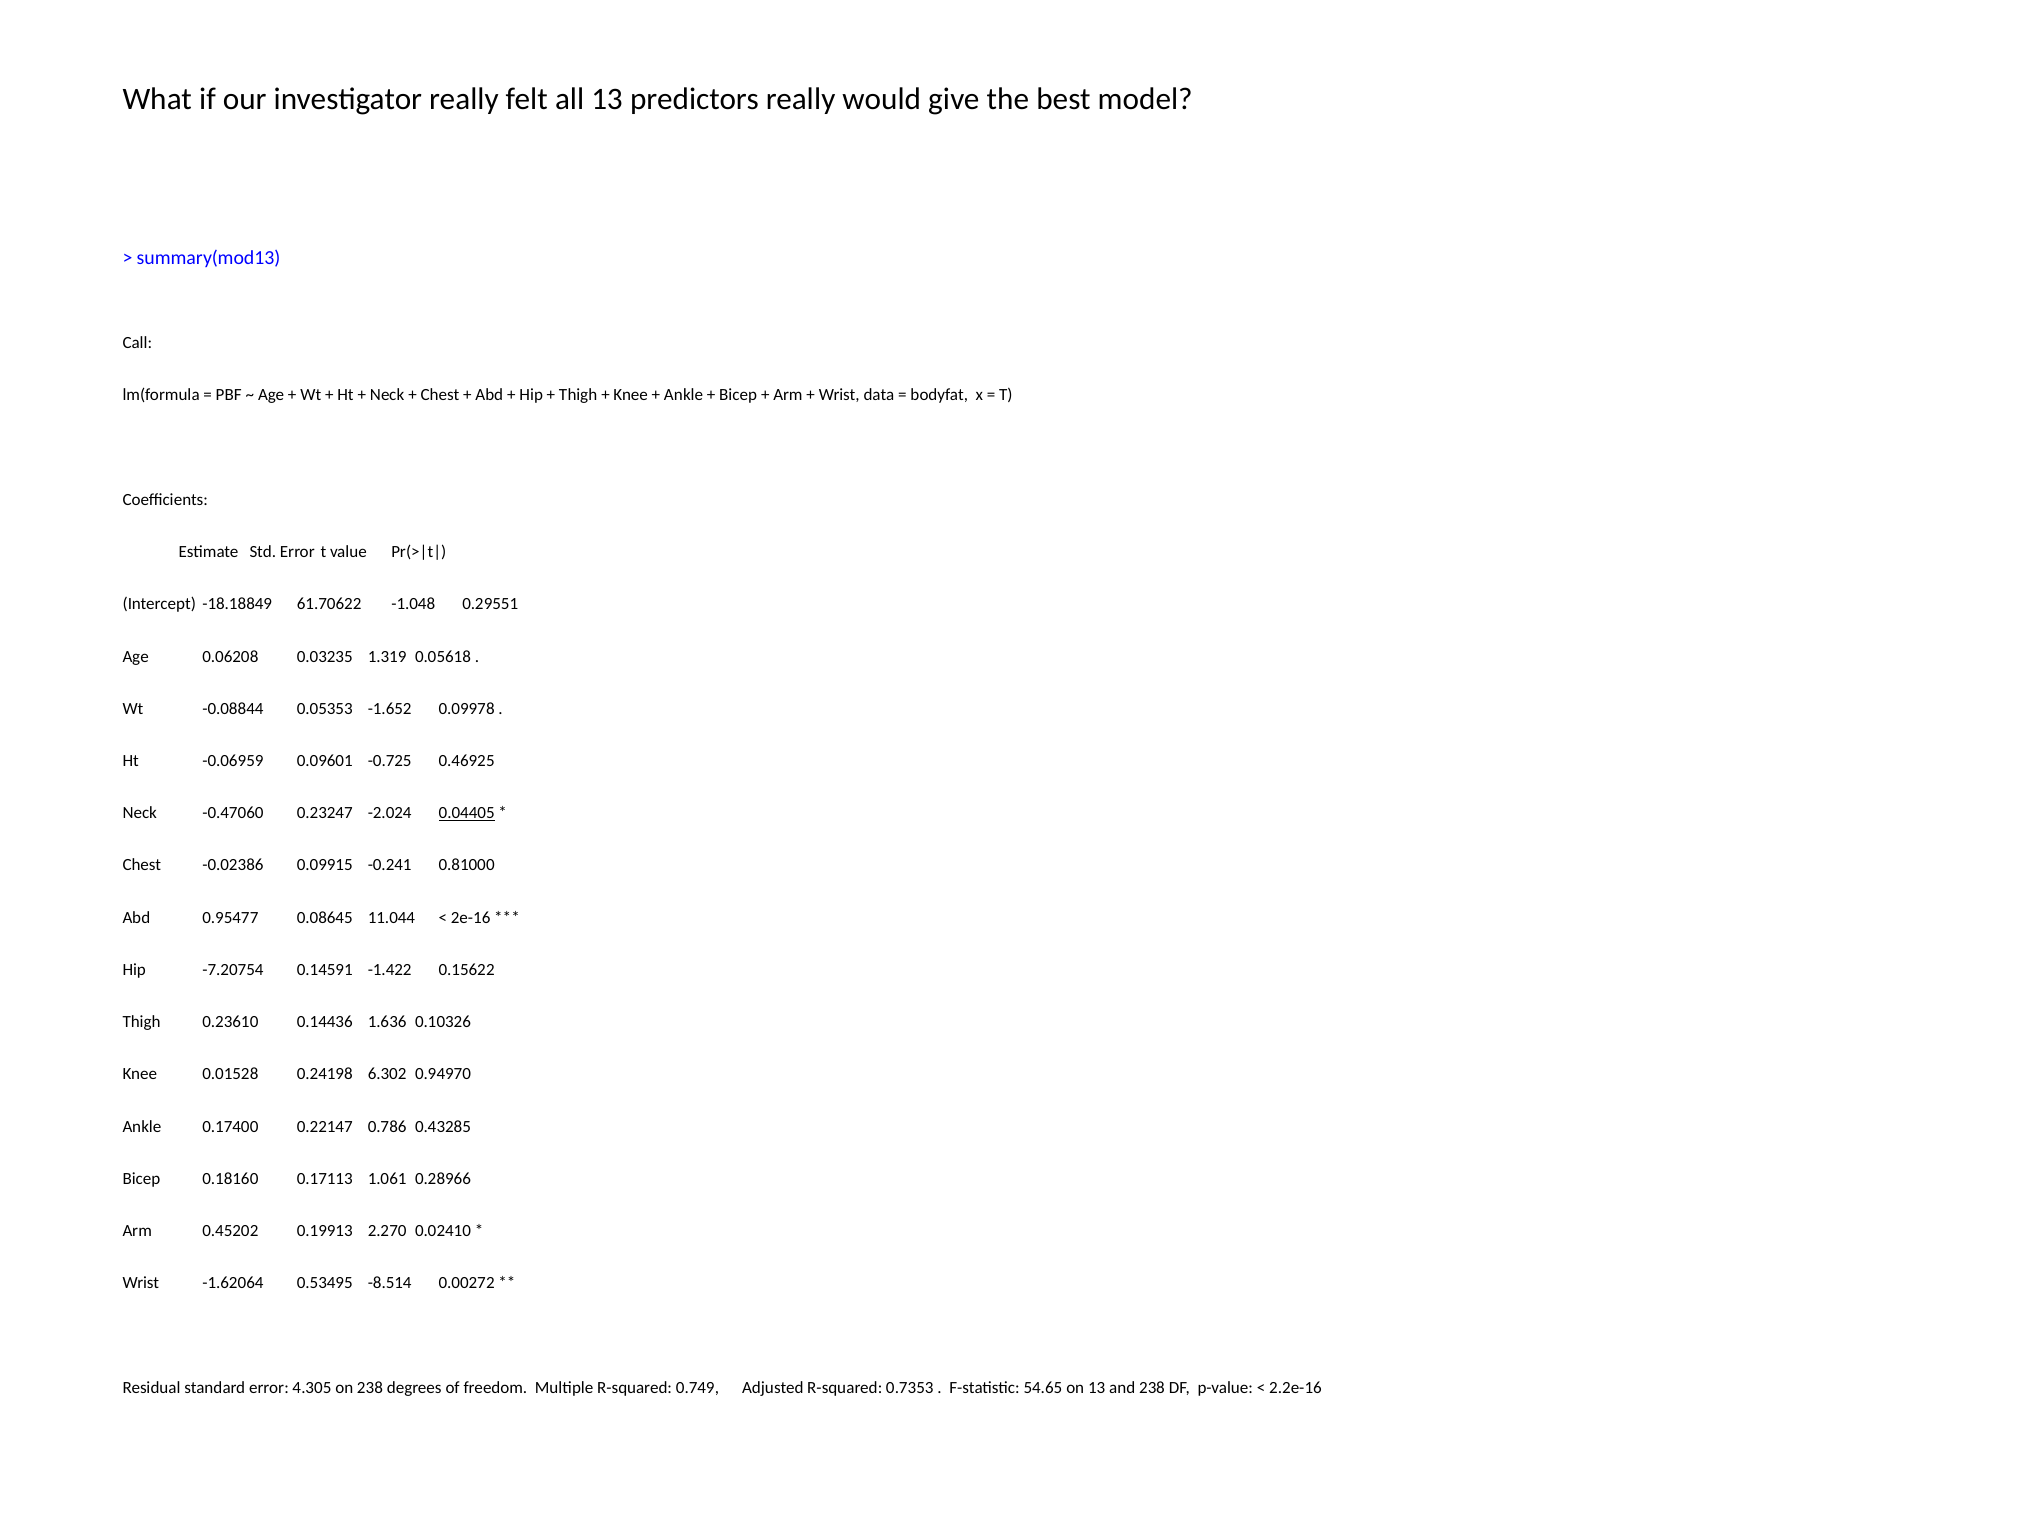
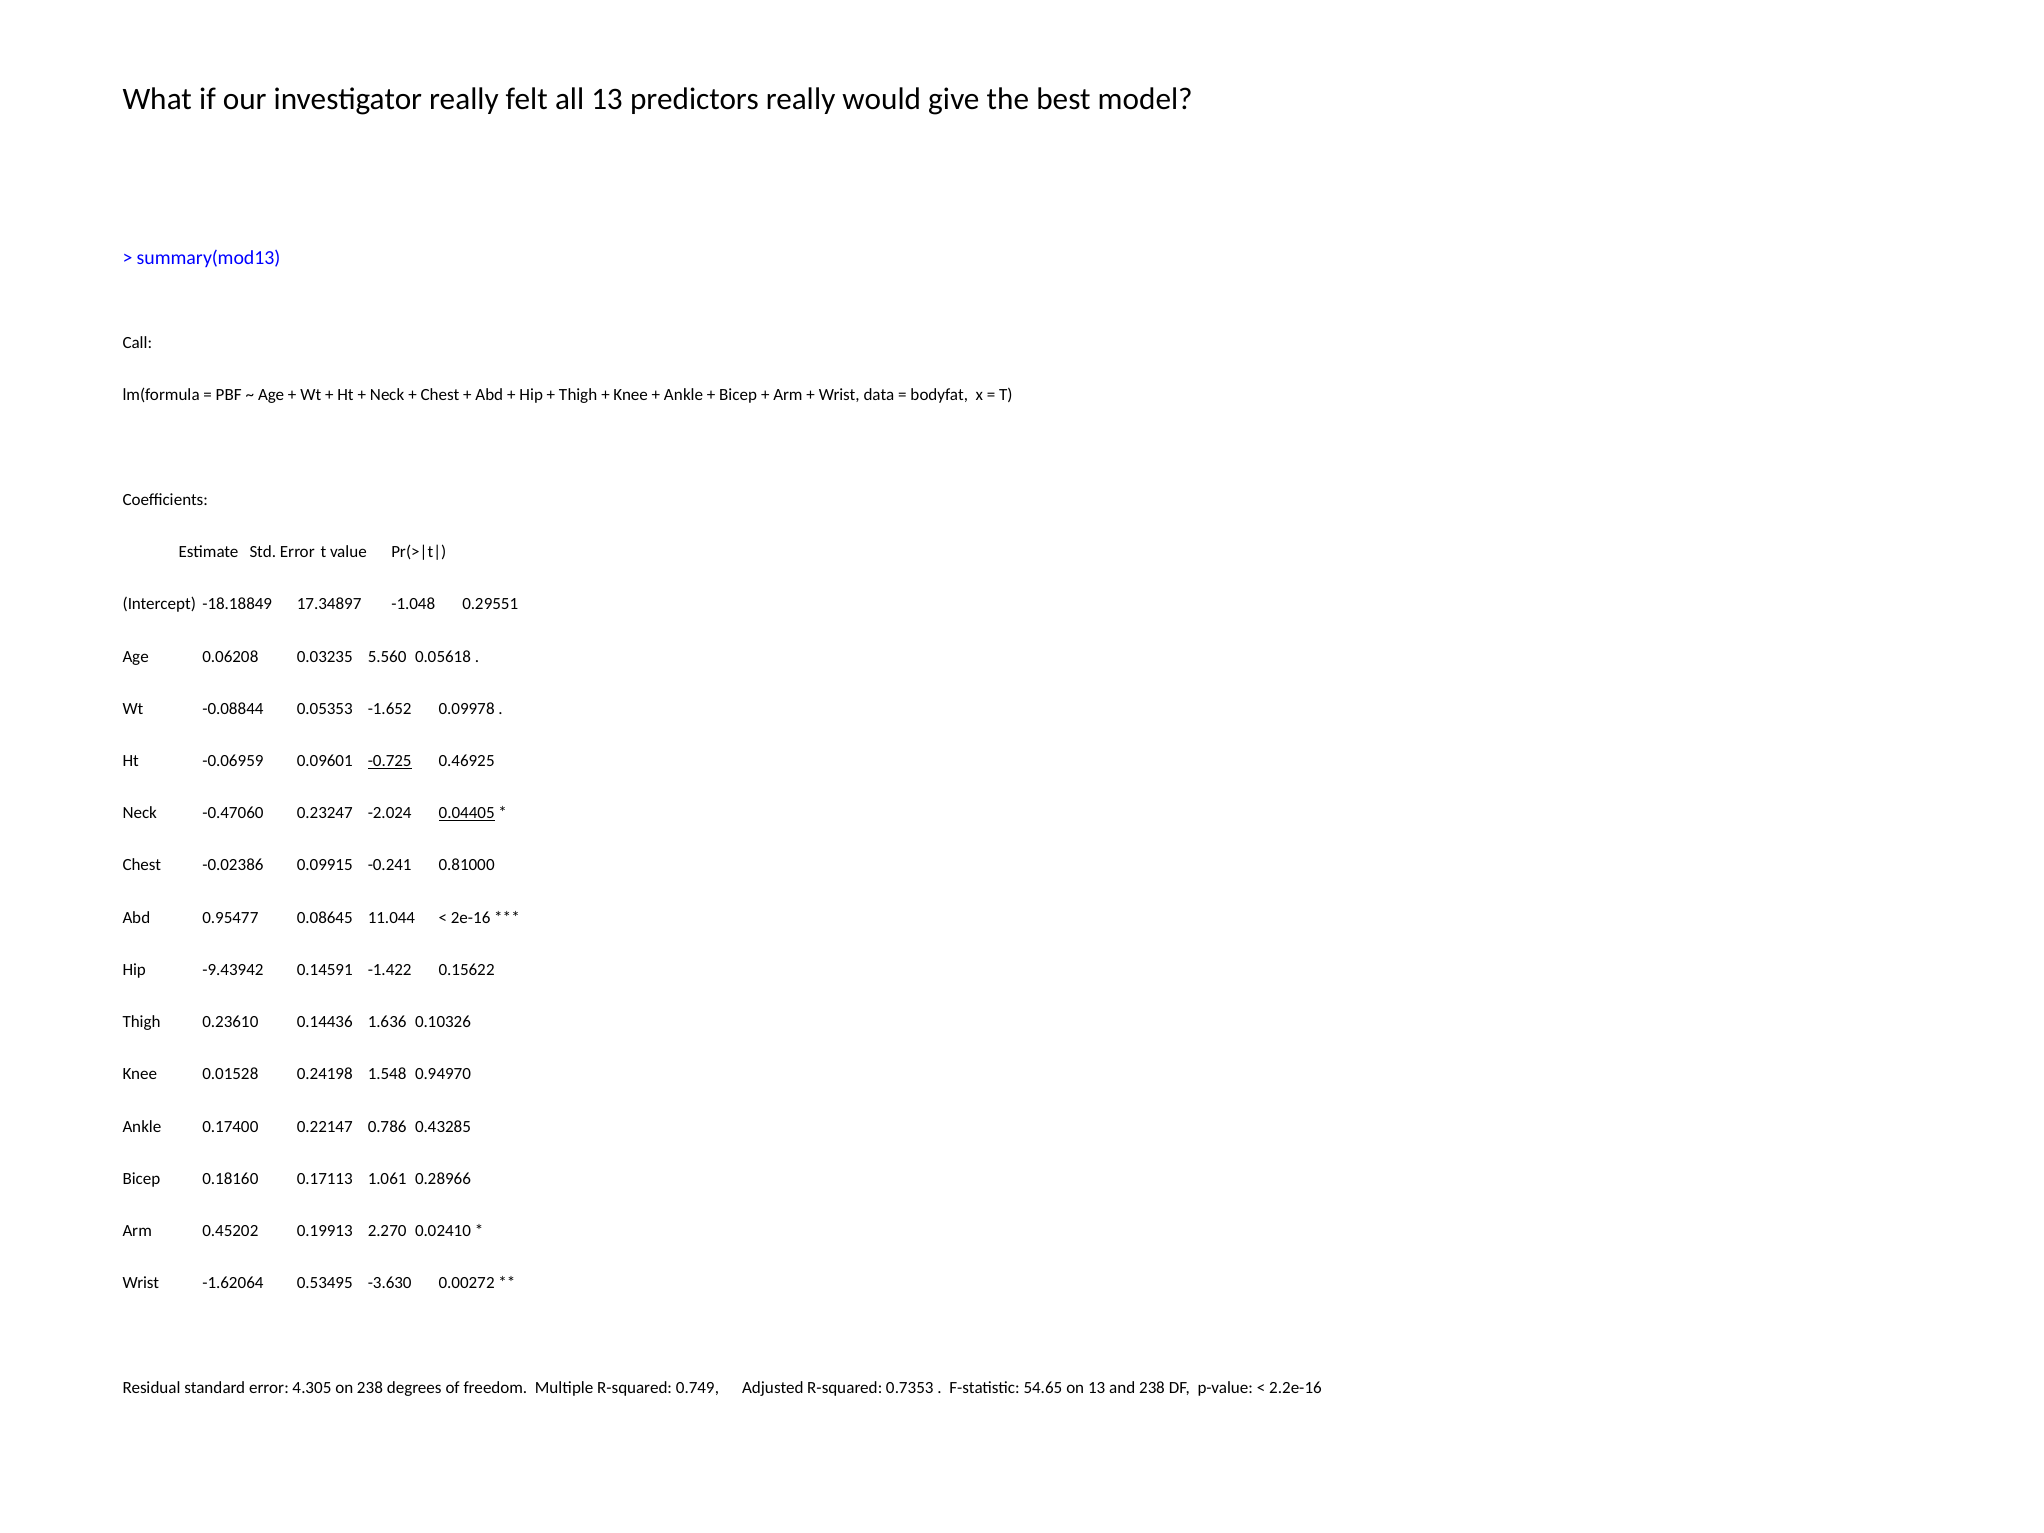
61.70622: 61.70622 -> 17.34897
1.319: 1.319 -> 5.560
-0.725 underline: none -> present
-7.20754: -7.20754 -> -9.43942
6.302: 6.302 -> 1.548
-8.514: -8.514 -> -3.630
